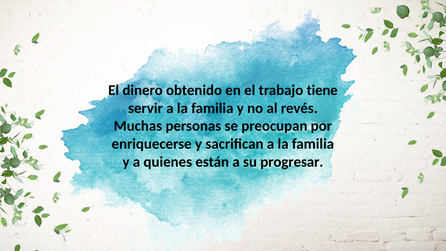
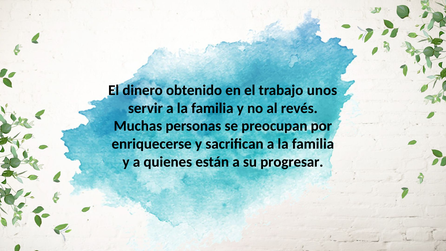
tiene: tiene -> unos
